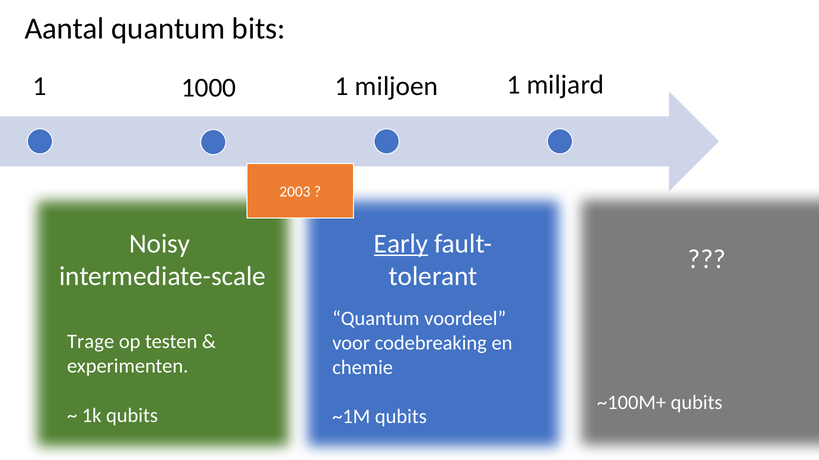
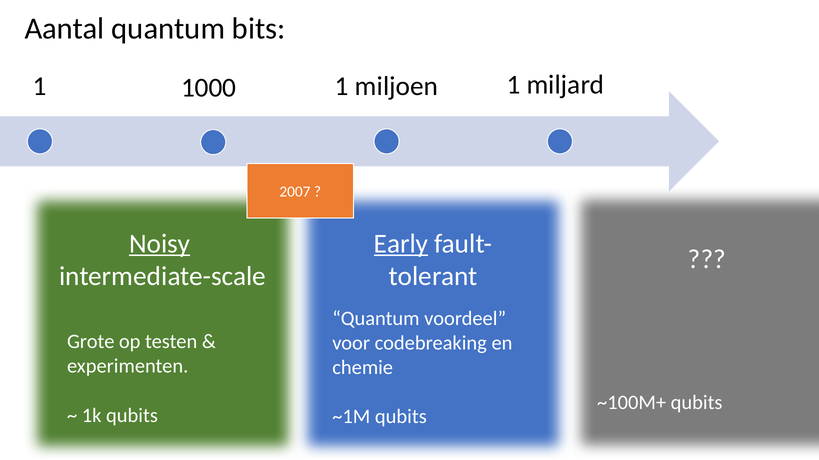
2003: 2003 -> 2007
Noisy underline: none -> present
Trage: Trage -> Grote
